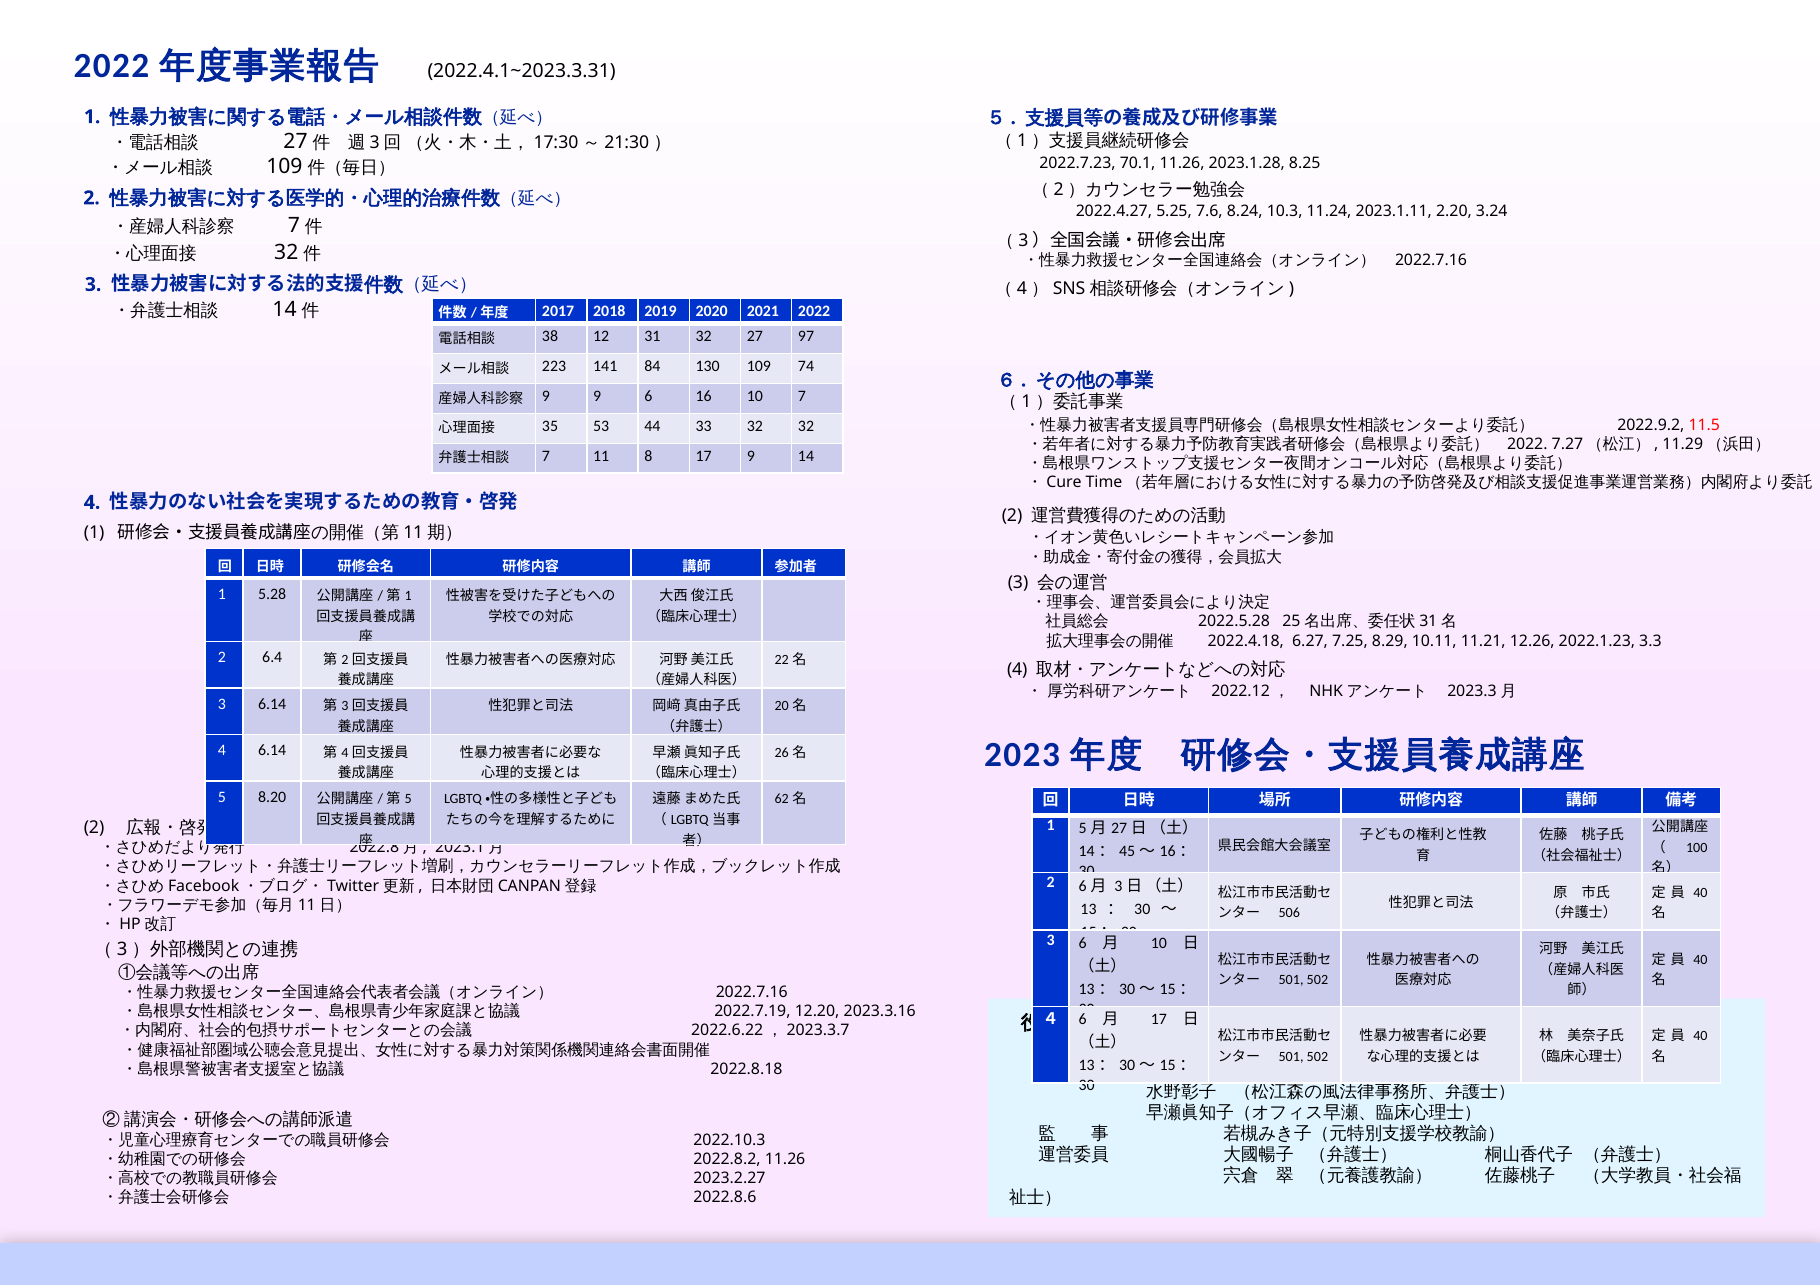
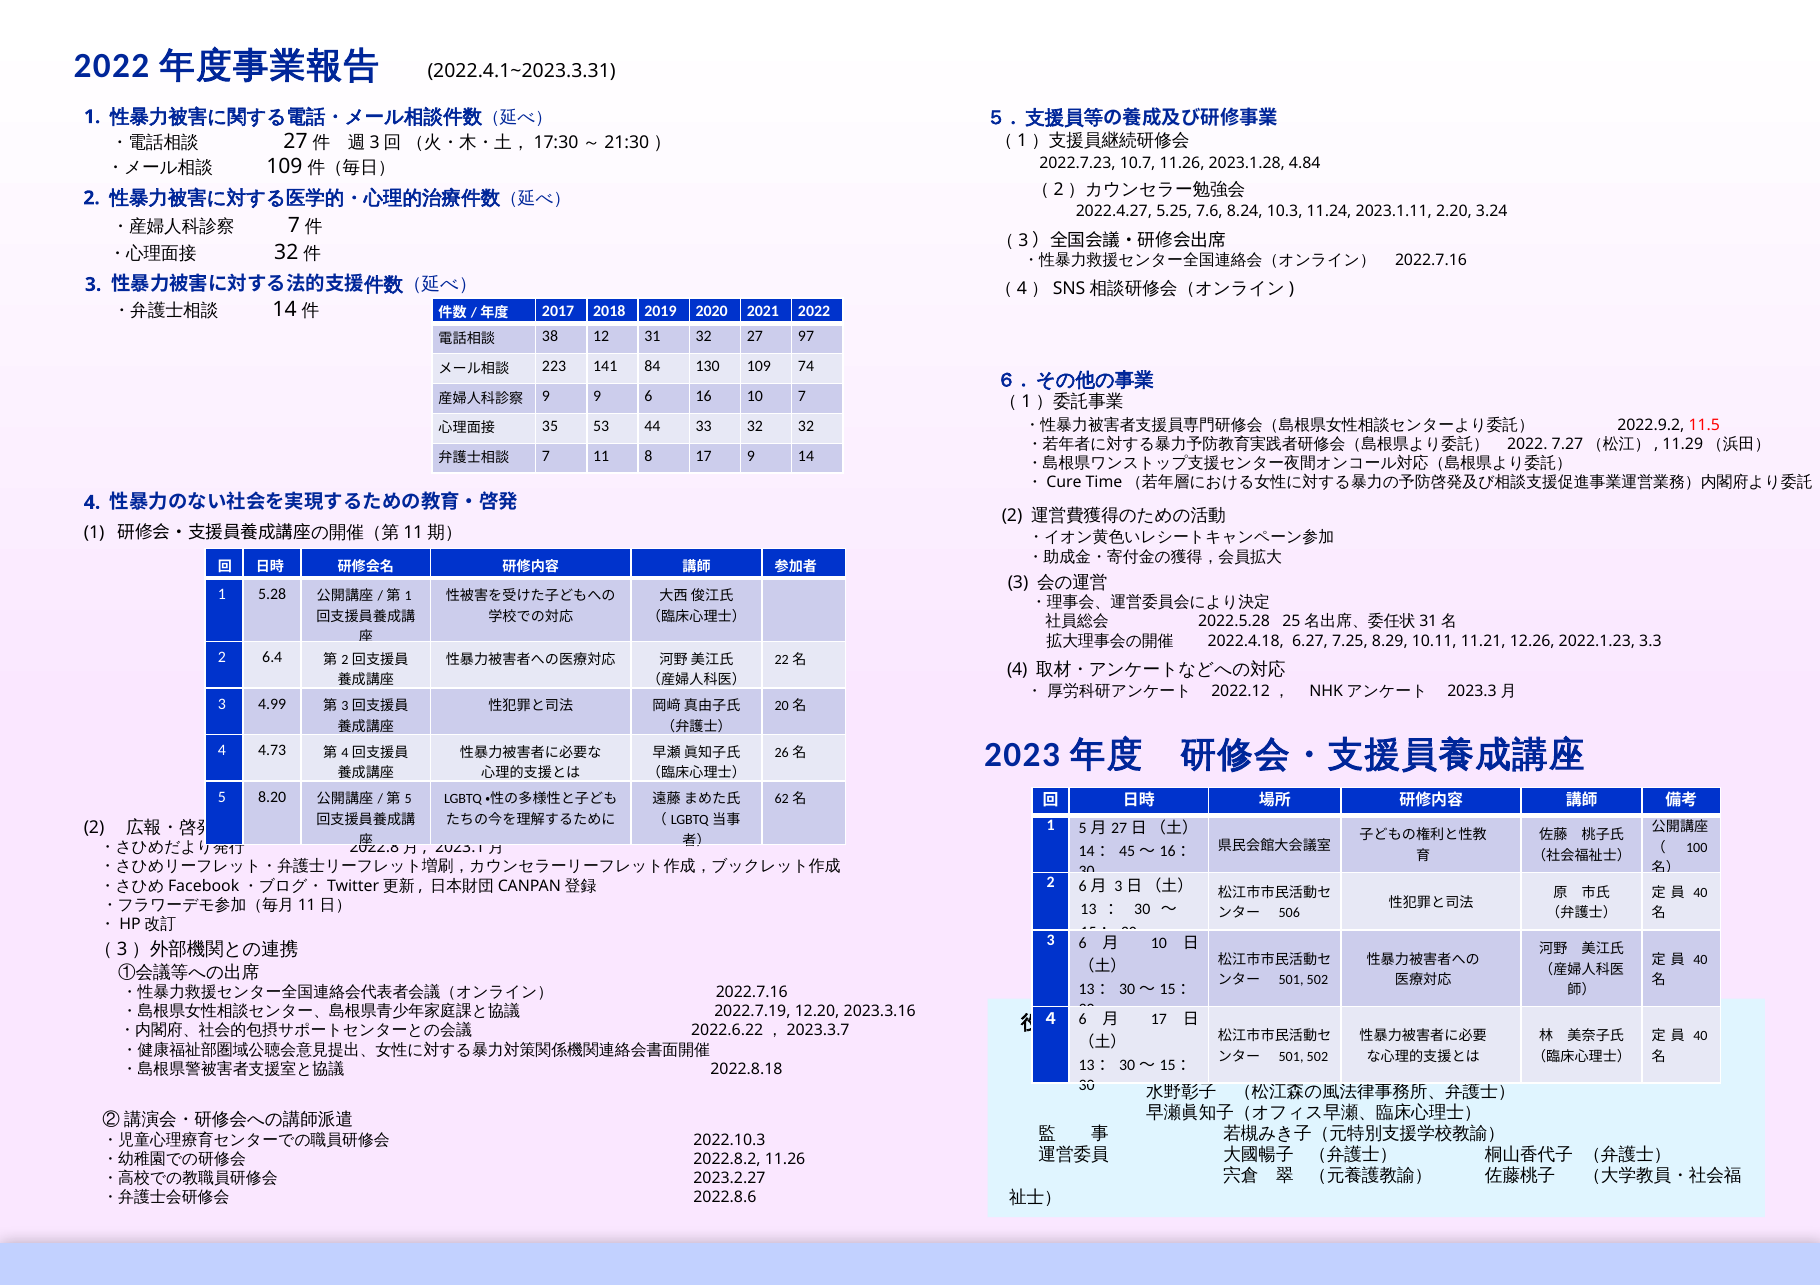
70.1: 70.1 -> 10.7
8.25: 8.25 -> 4.84
3 6.14: 6.14 -> 4.99
4 6.14: 6.14 -> 4.73
